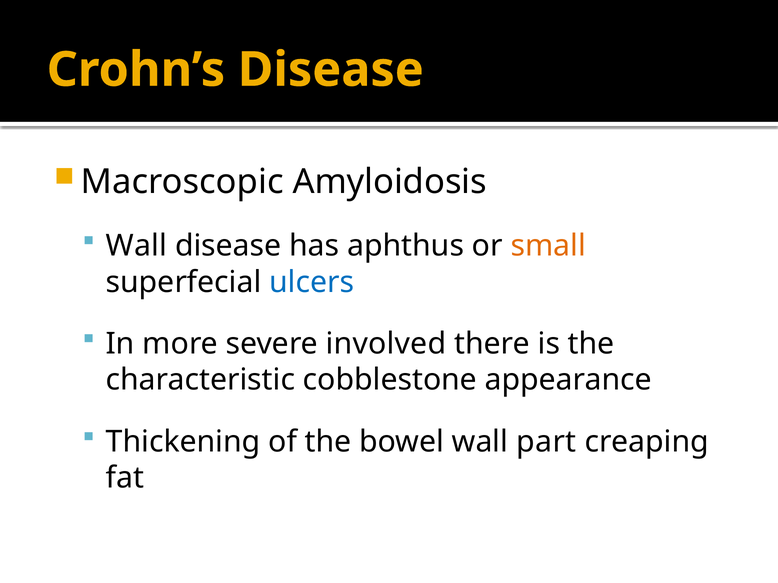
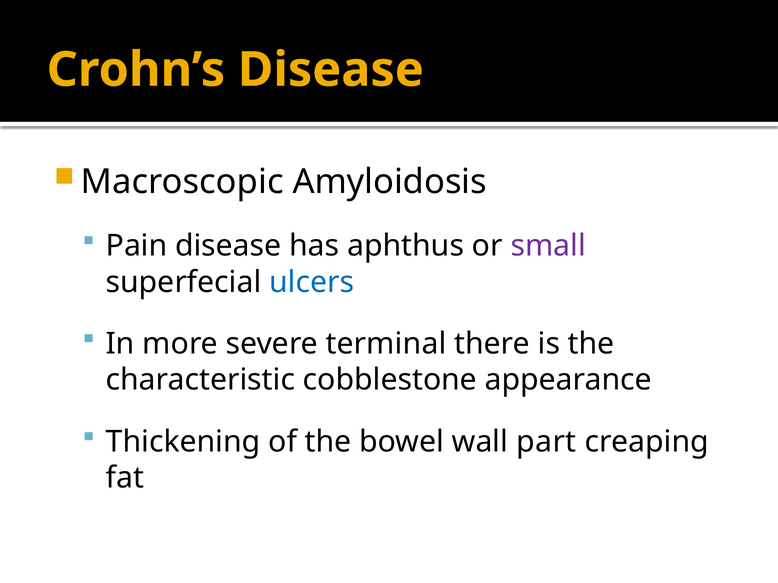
Wall at (136, 246): Wall -> Pain
small colour: orange -> purple
involved: involved -> terminal
